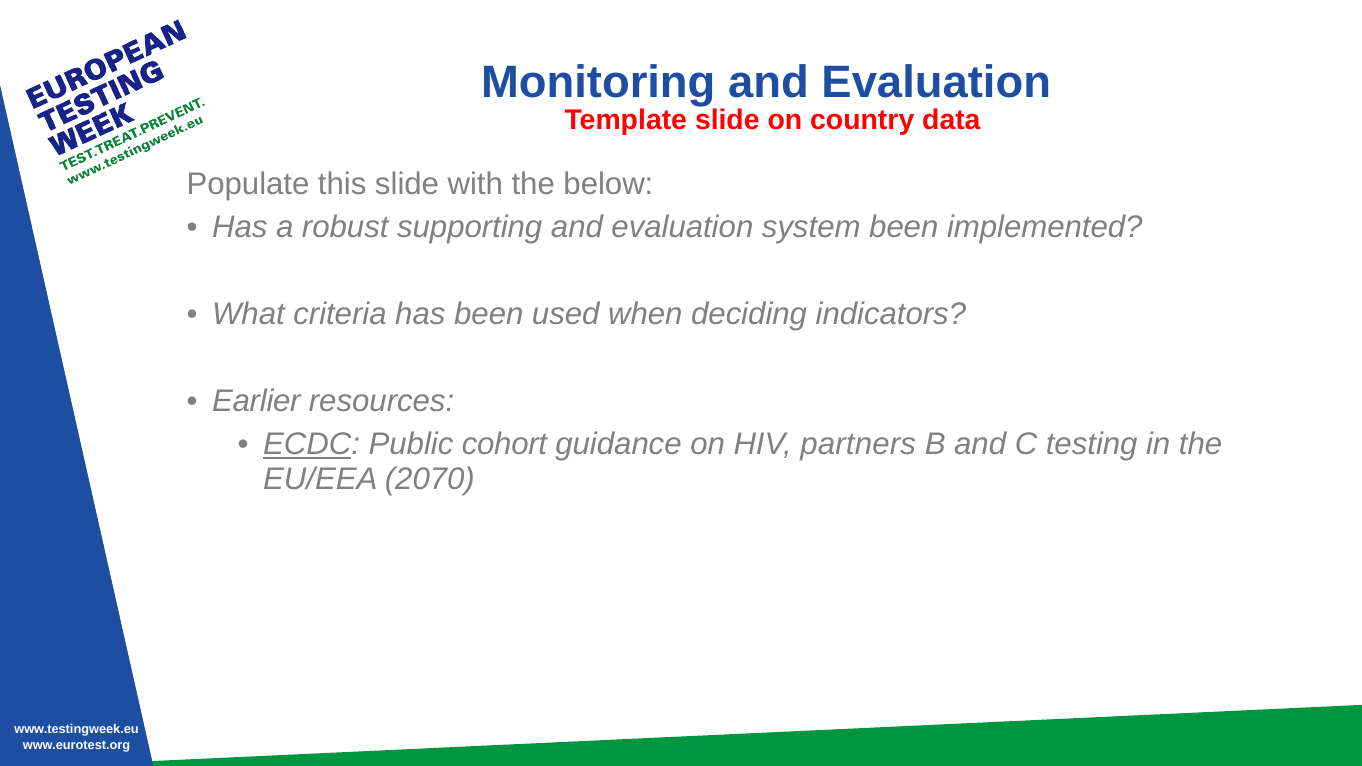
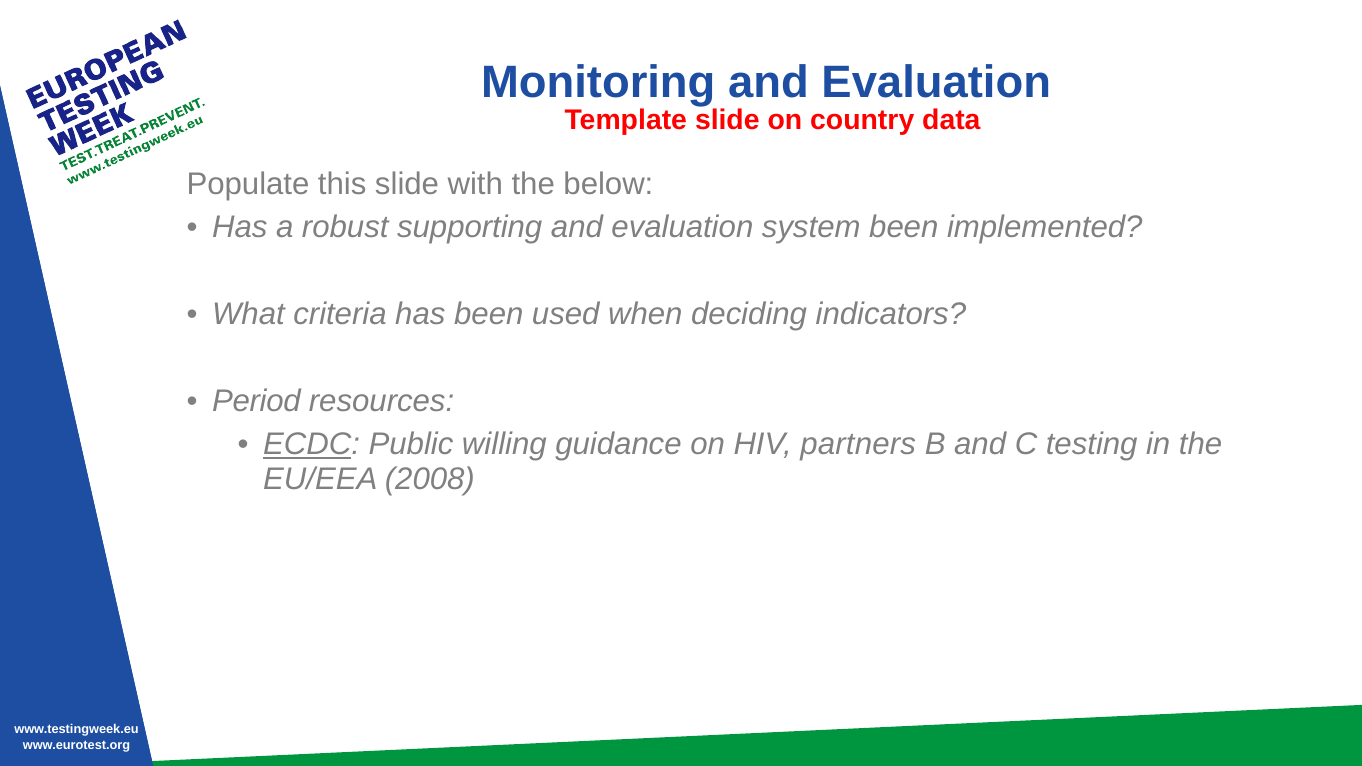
Earlier: Earlier -> Period
cohort: cohort -> willing
2070: 2070 -> 2008
